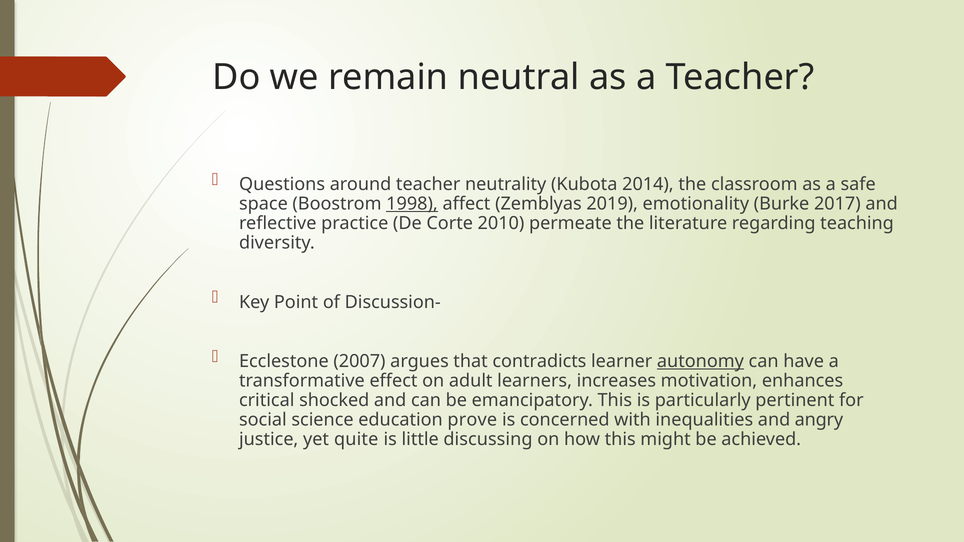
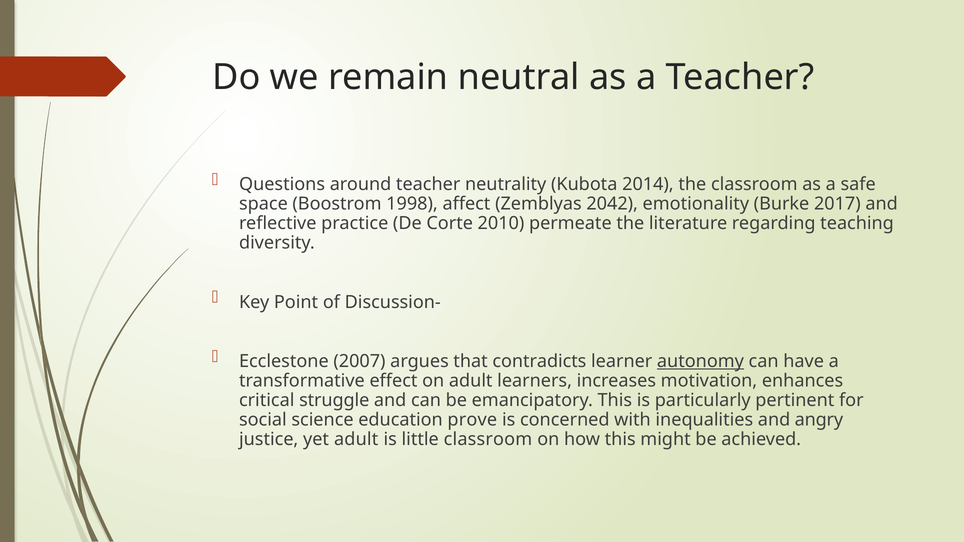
1998 underline: present -> none
2019: 2019 -> 2042
shocked: shocked -> struggle
yet quite: quite -> adult
little discussing: discussing -> classroom
